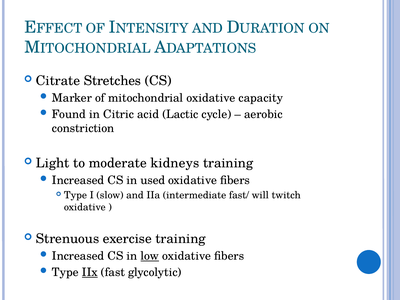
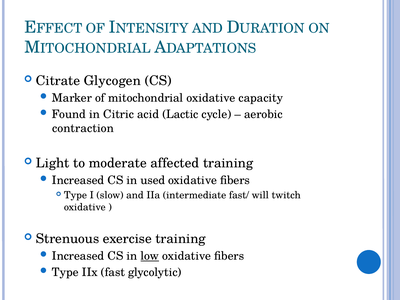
Stretches: Stretches -> Glycogen
constriction: constriction -> contraction
kidneys: kidneys -> affected
IIx underline: present -> none
